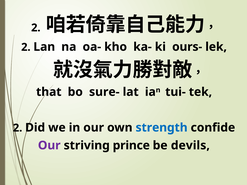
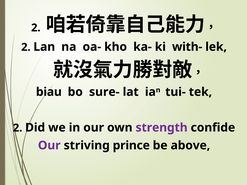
ours-: ours- -> with-
that: that -> biau
strength colour: blue -> purple
devils: devils -> above
